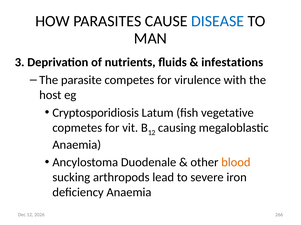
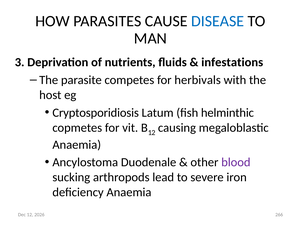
virulence: virulence -> herbivals
vegetative: vegetative -> helminthic
blood colour: orange -> purple
